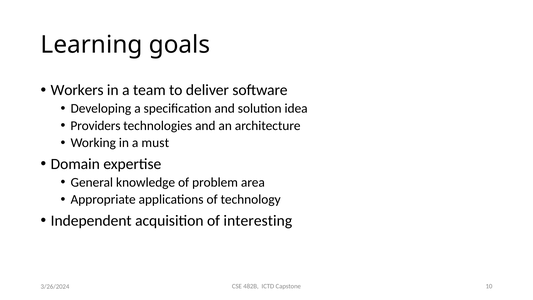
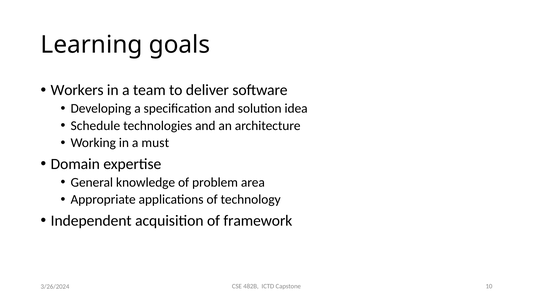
Providers: Providers -> Schedule
interesting: interesting -> framework
